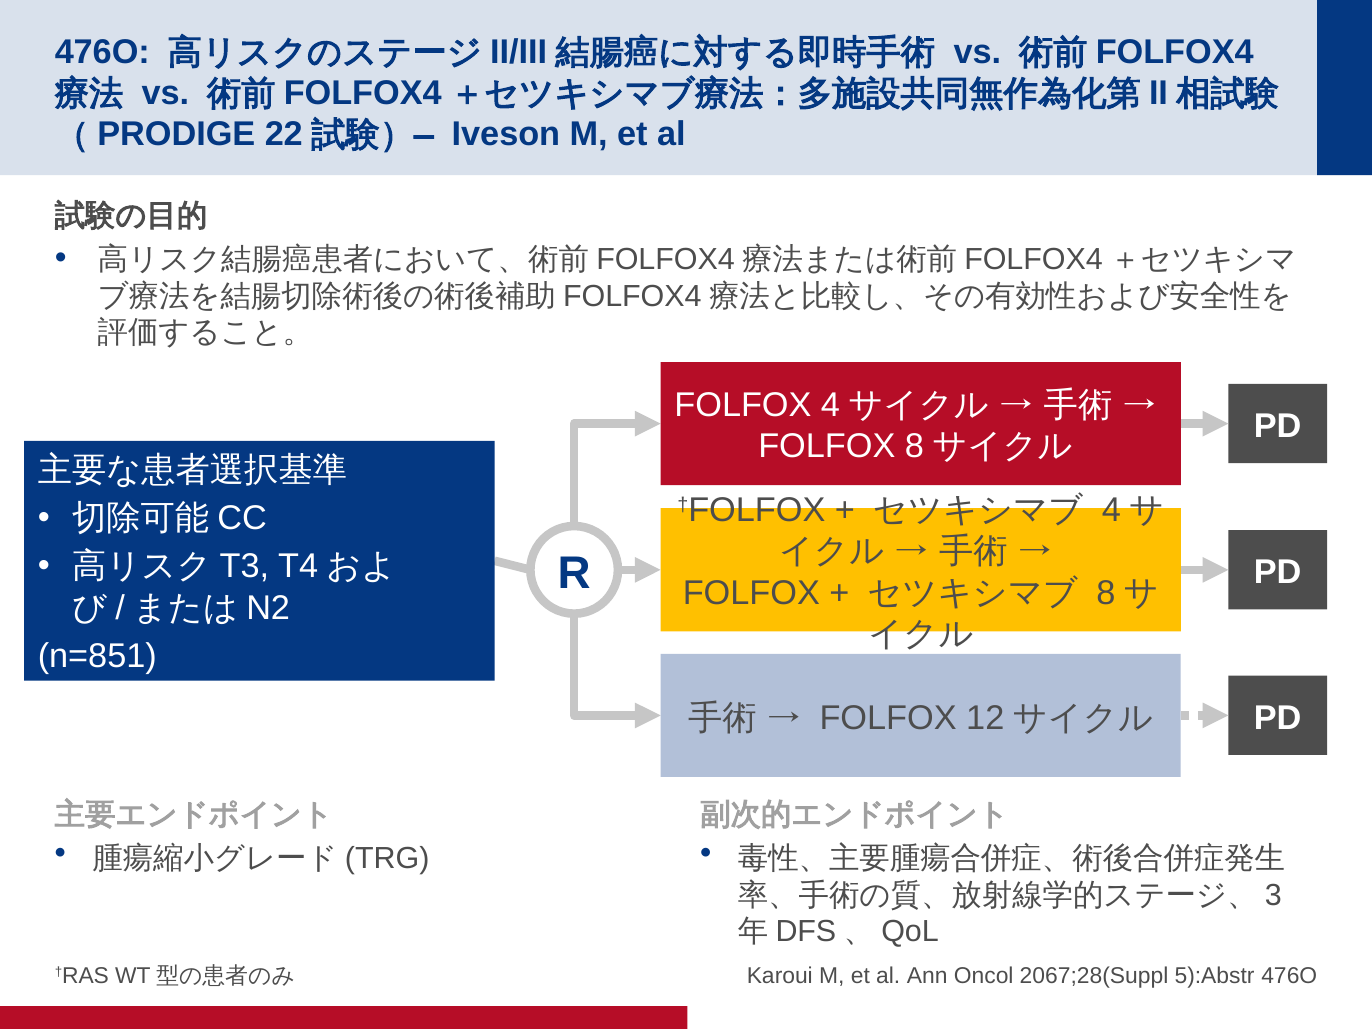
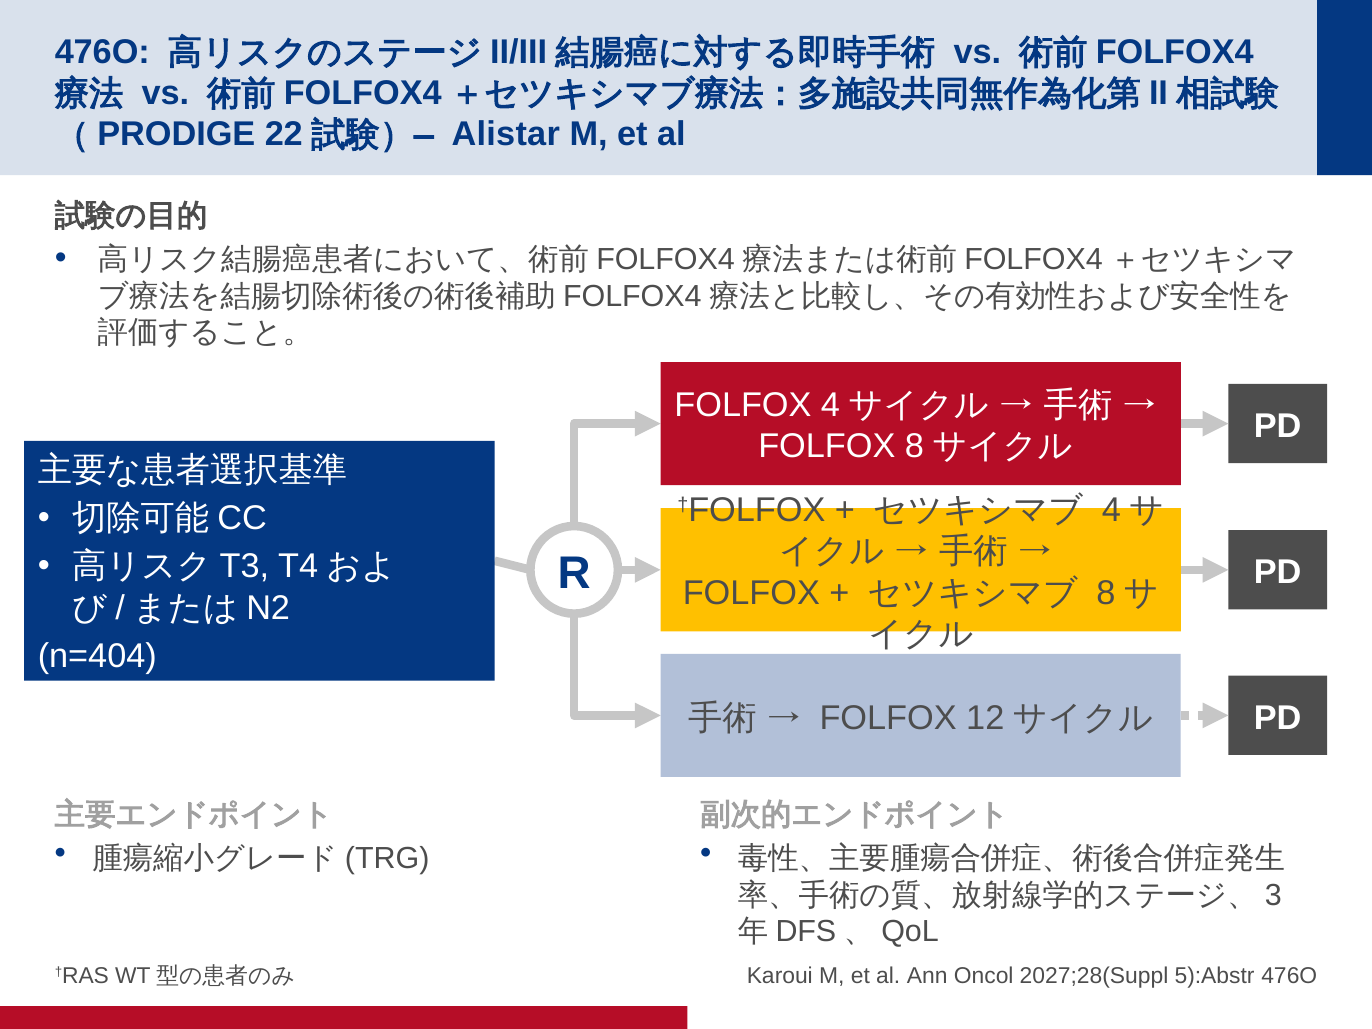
Iveson: Iveson -> Alistar
n=851: n=851 -> n=404
2067;28(Suppl: 2067;28(Suppl -> 2027;28(Suppl
